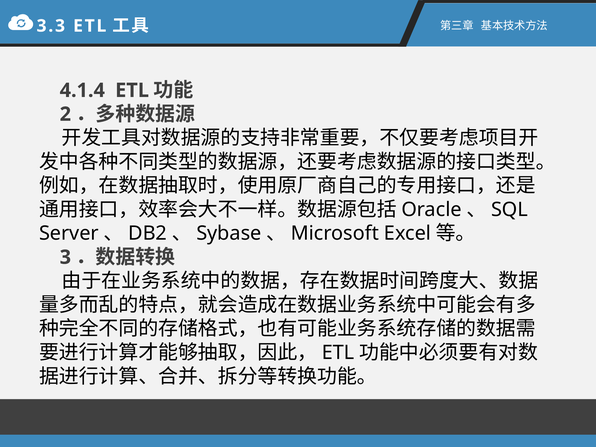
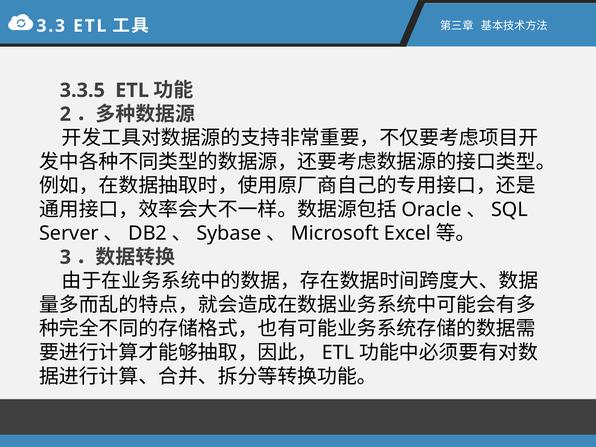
4.1.4: 4.1.4 -> 3.3.5
